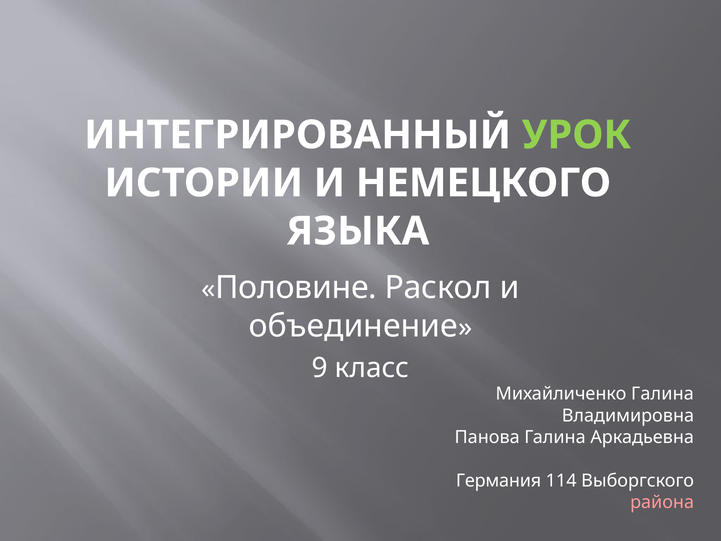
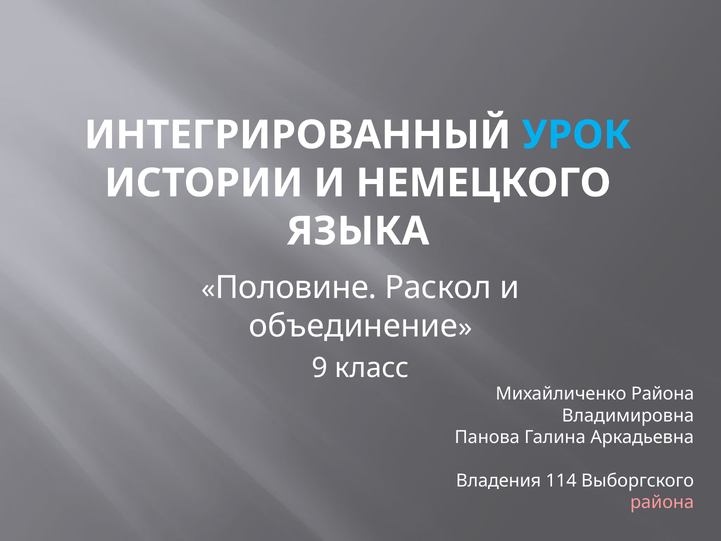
УРОК colour: light green -> light blue
Михайличенко Галина: Галина -> Района
Германия: Германия -> Владения
